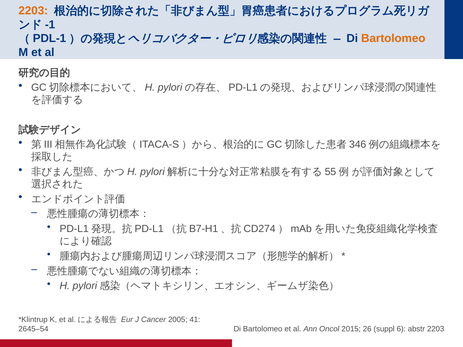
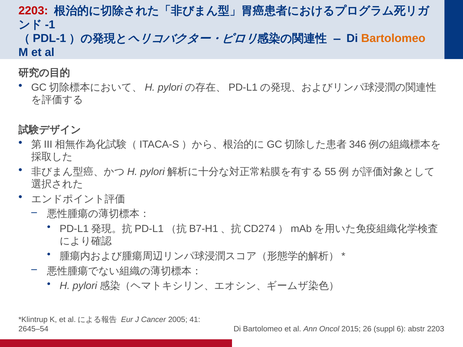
2203 at (33, 11) colour: orange -> red
